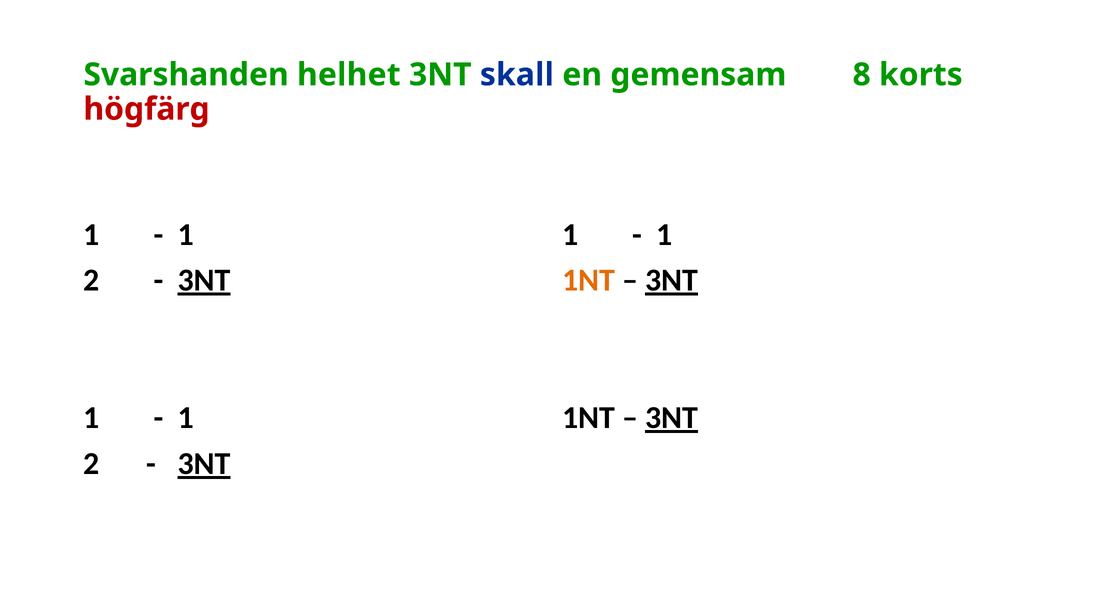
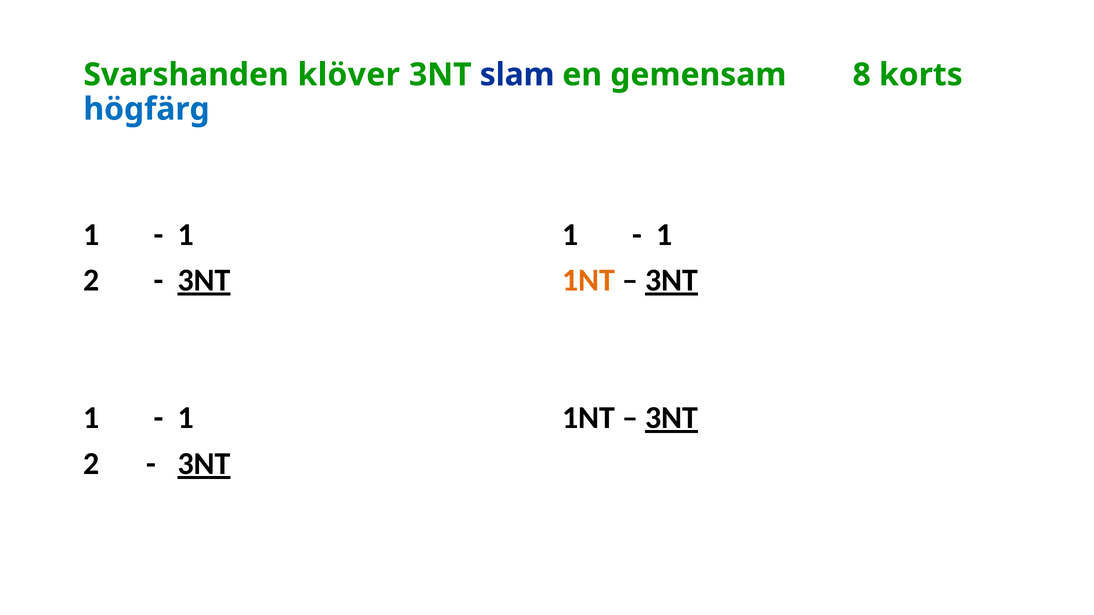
helhet: helhet -> klöver
skall: skall -> slam
högfärg colour: red -> blue
